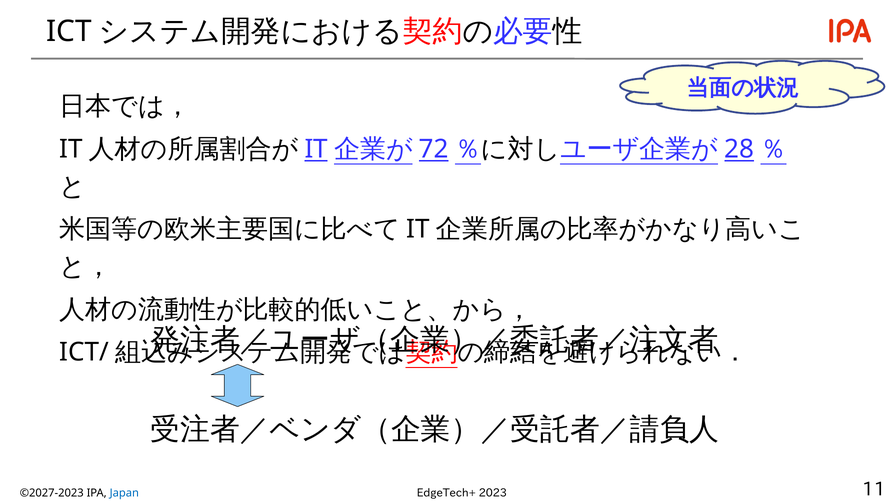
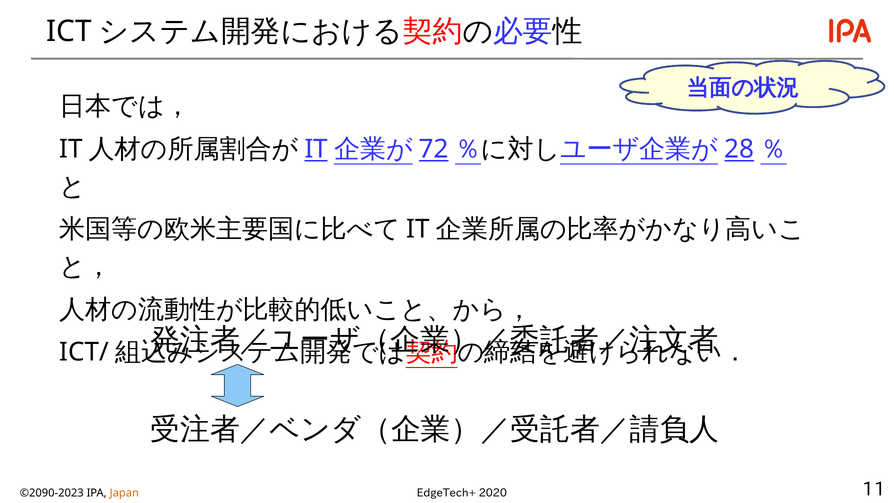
2023: 2023 -> 2020
©2027-2023: ©2027-2023 -> ©2090-2023
Japan colour: blue -> orange
